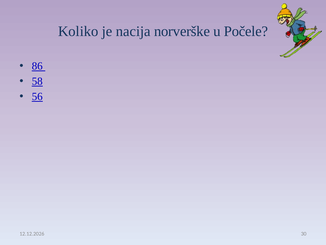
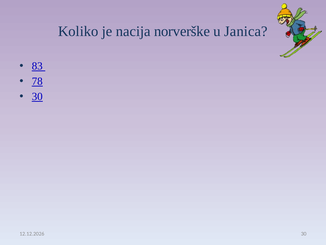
Počele: Počele -> Janica
86: 86 -> 83
58: 58 -> 78
56 at (37, 96): 56 -> 30
